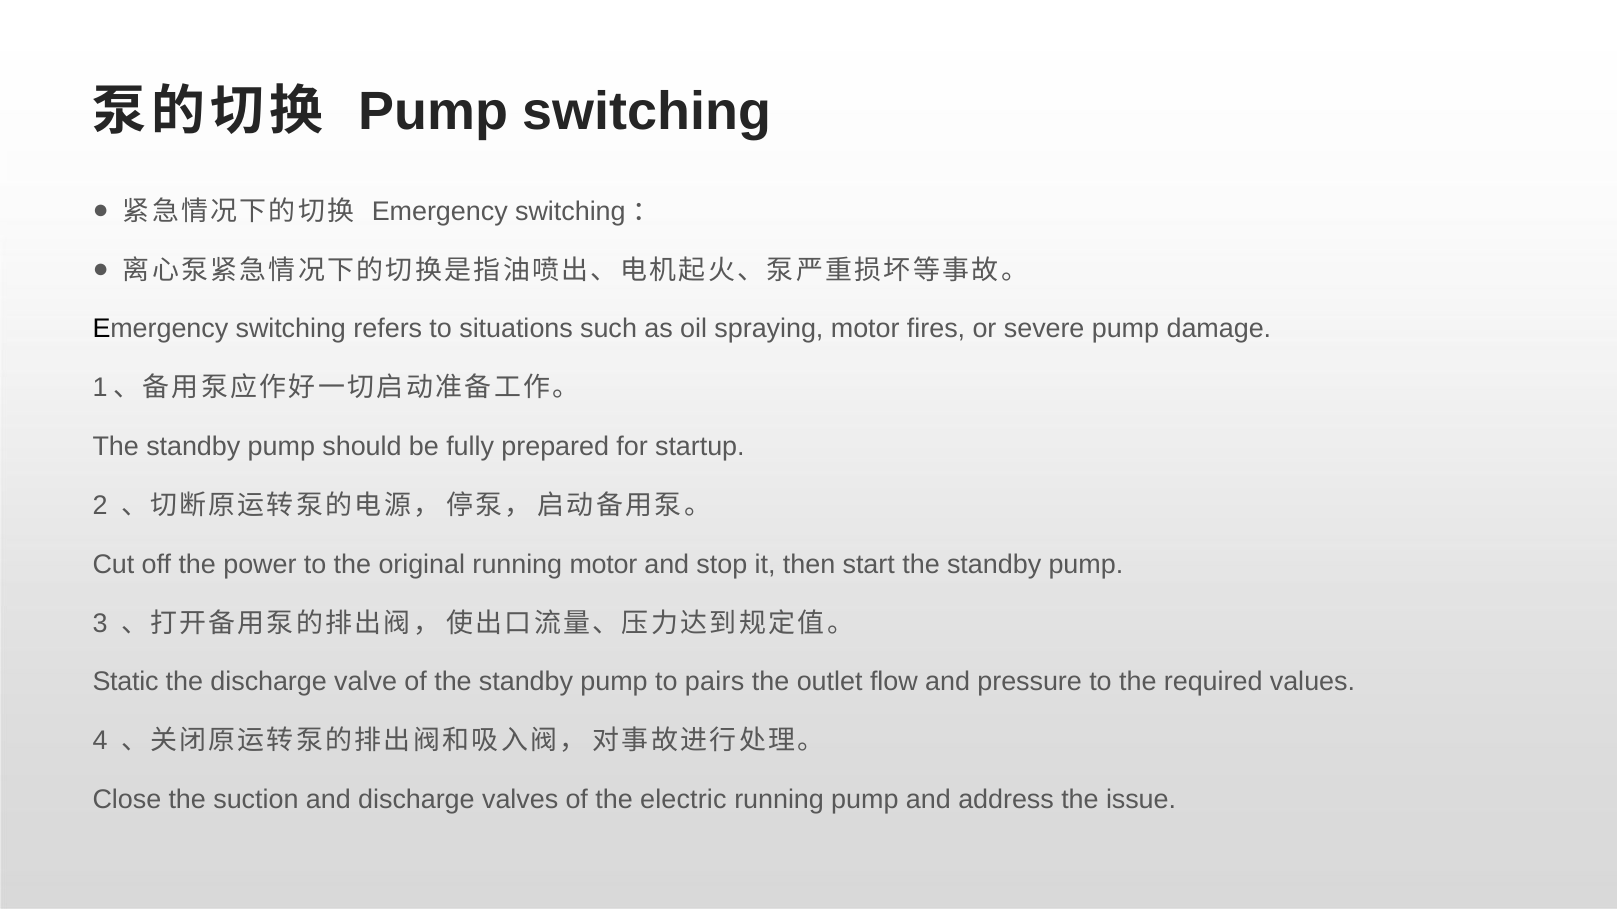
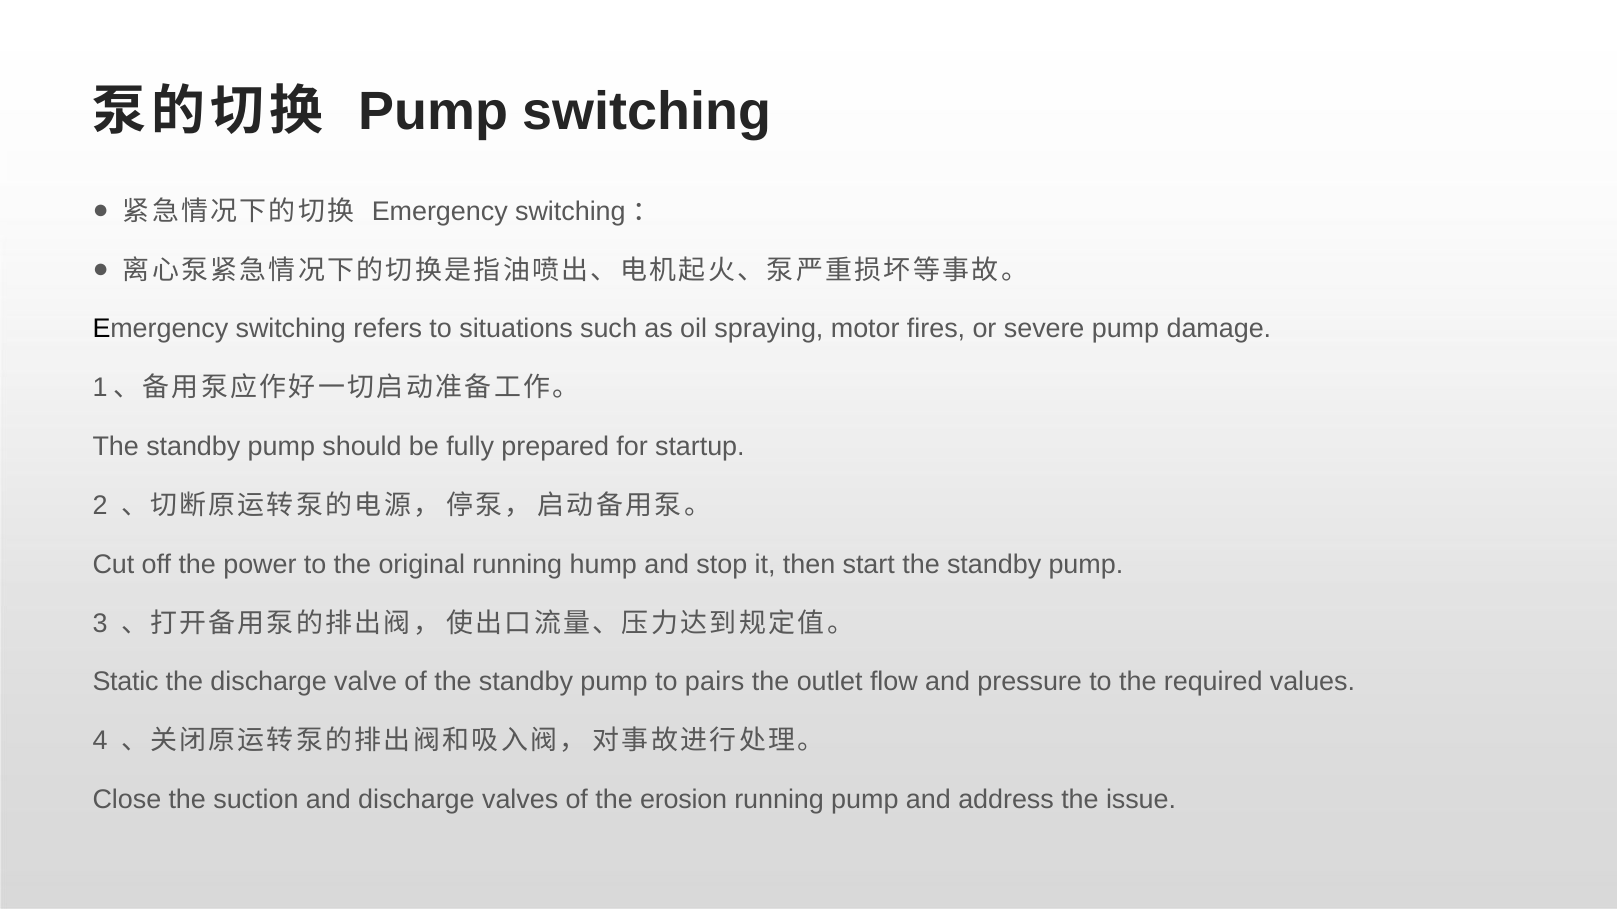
running motor: motor -> hump
electric: electric -> erosion
